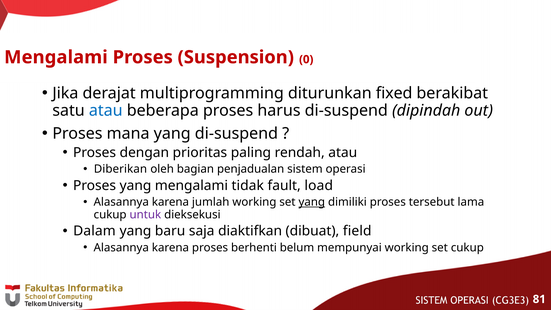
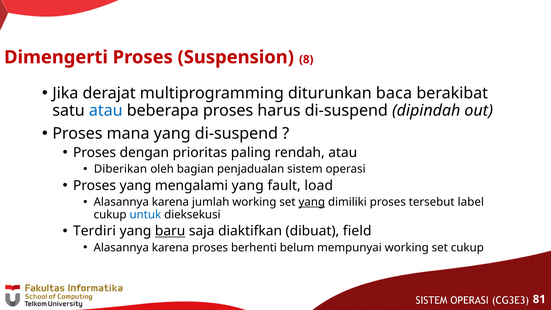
Mengalami at (56, 57): Mengalami -> Dimengerti
0: 0 -> 8
fixed: fixed -> baca
mengalami tidak: tidak -> yang
lama: lama -> label
untuk colour: purple -> blue
Dalam: Dalam -> Terdiri
baru underline: none -> present
